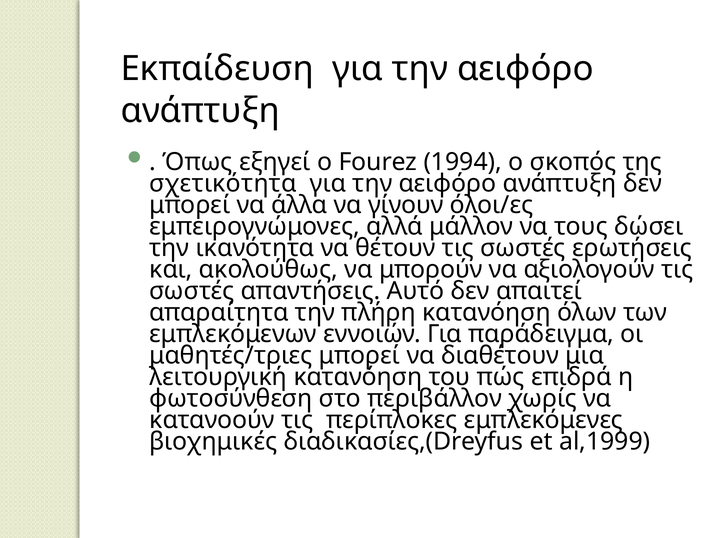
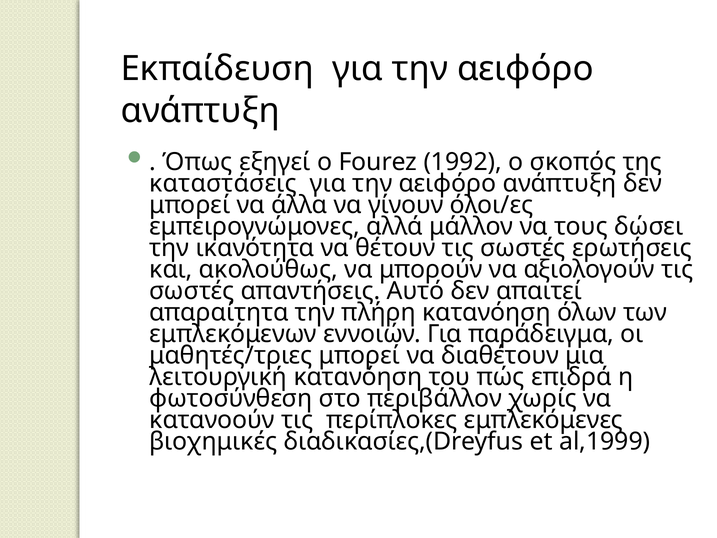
1994: 1994 -> 1992
σχετικότητα: σχετικότητα -> καταστάσεις
